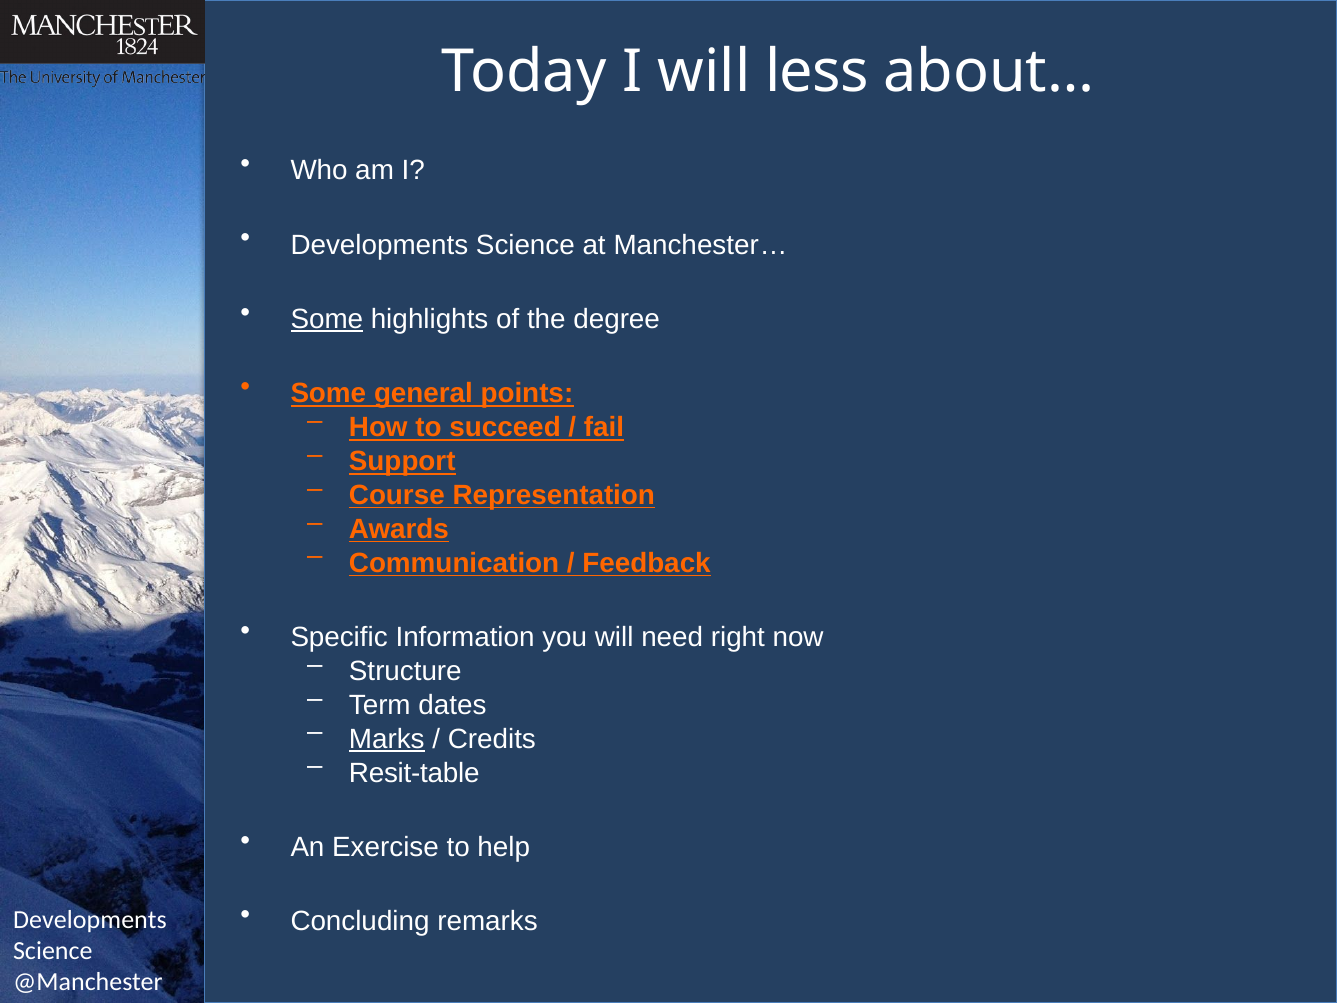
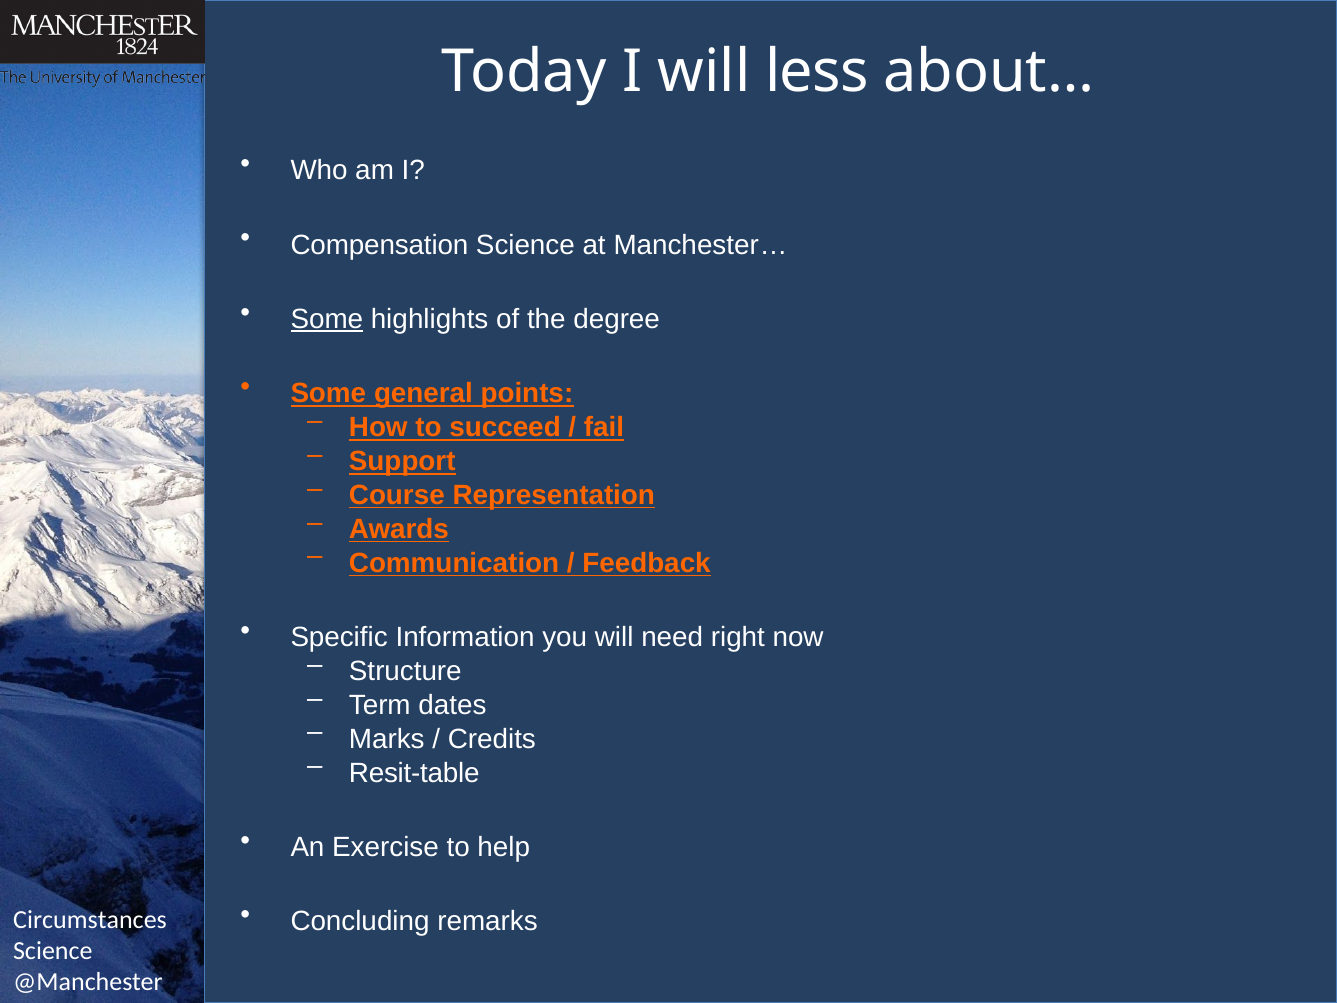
Developments at (379, 245): Developments -> Compensation
Marks underline: present -> none
Developments at (90, 920): Developments -> Circumstances
